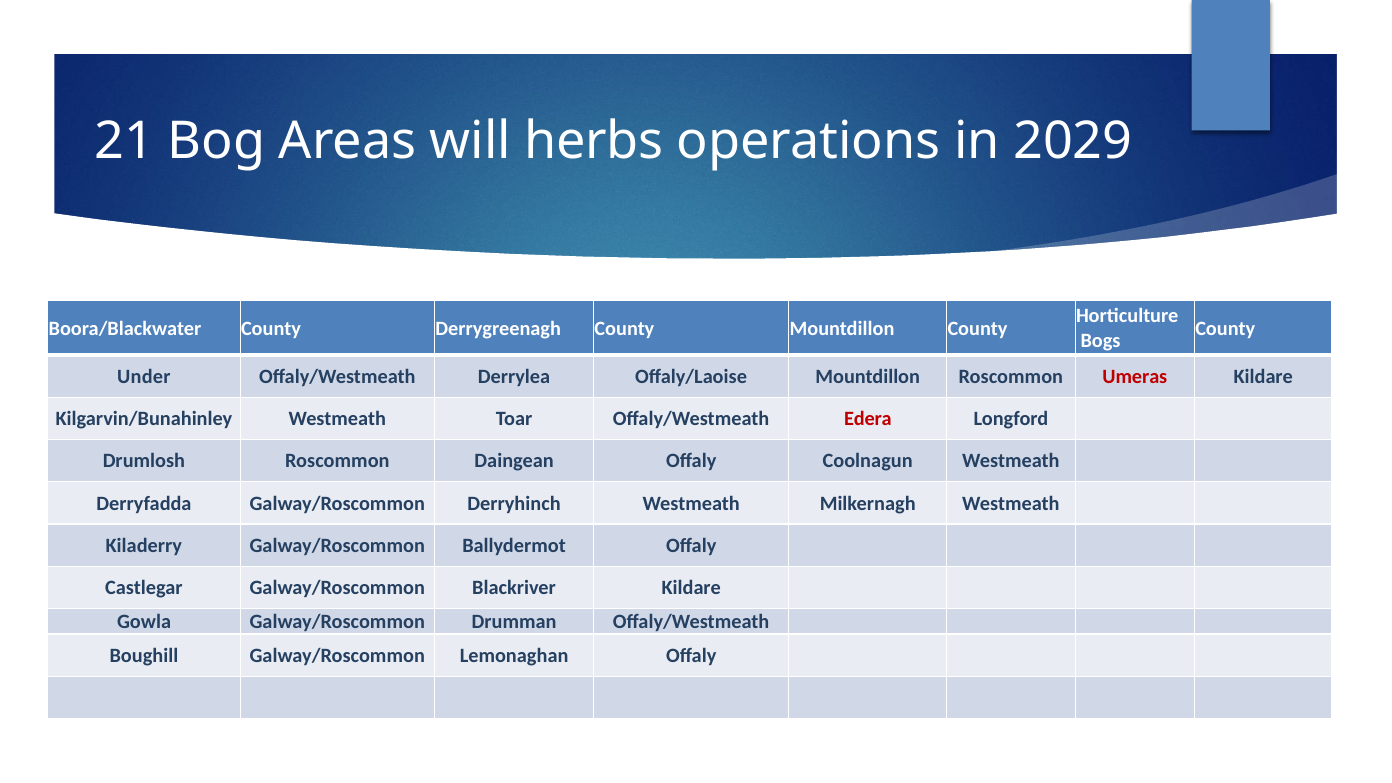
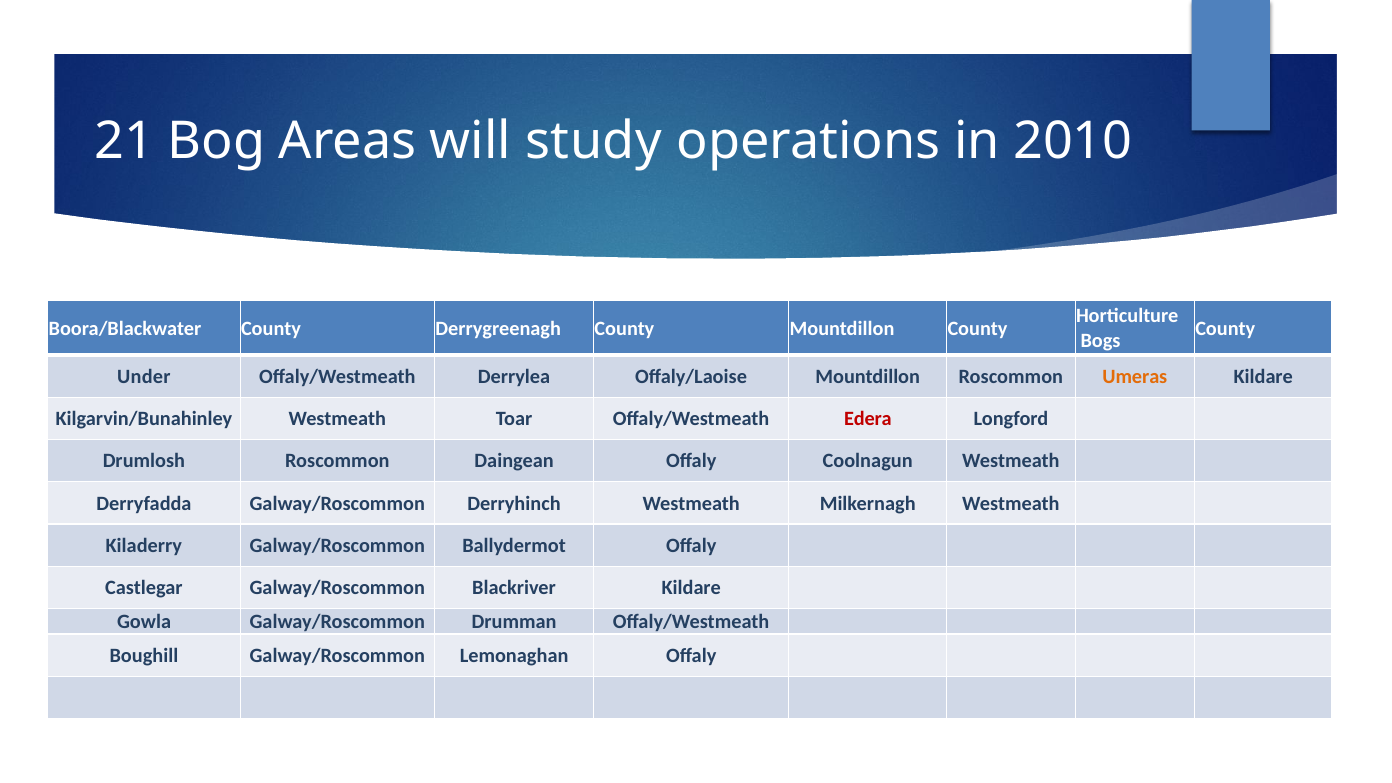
herbs: herbs -> study
2029: 2029 -> 2010
Umeras colour: red -> orange
